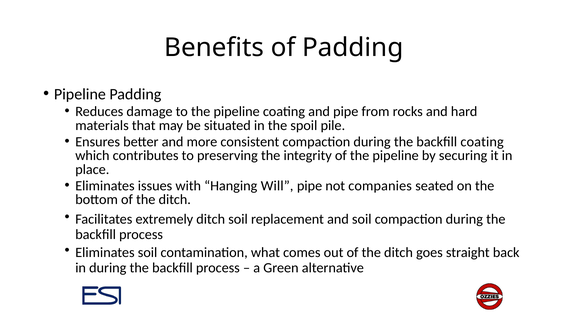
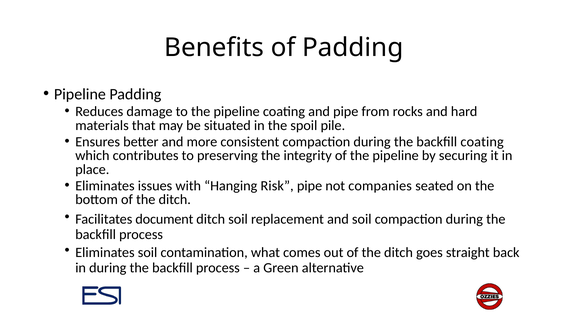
Will: Will -> Risk
extremely: extremely -> document
